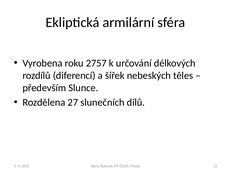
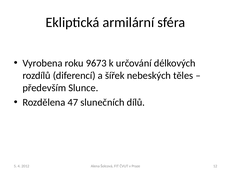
2757: 2757 -> 9673
27: 27 -> 47
